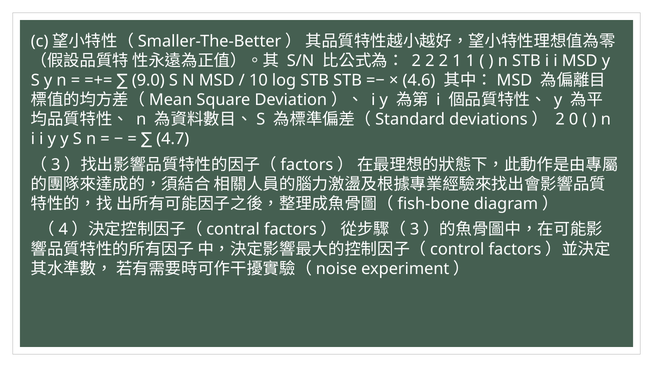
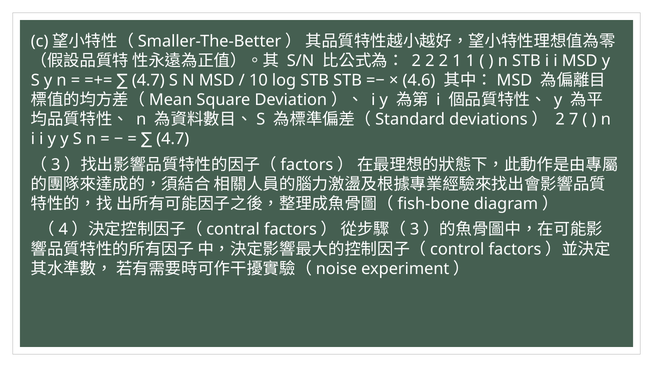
9.0 at (148, 80): 9.0 -> 4.7
0: 0 -> 7
